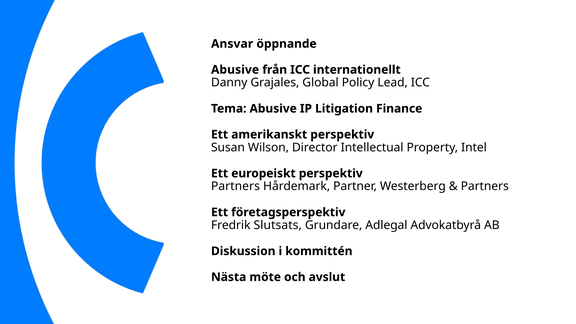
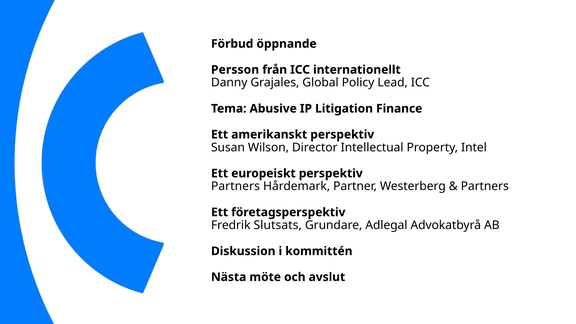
Ansvar: Ansvar -> Förbud
Abusive at (235, 70): Abusive -> Persson
